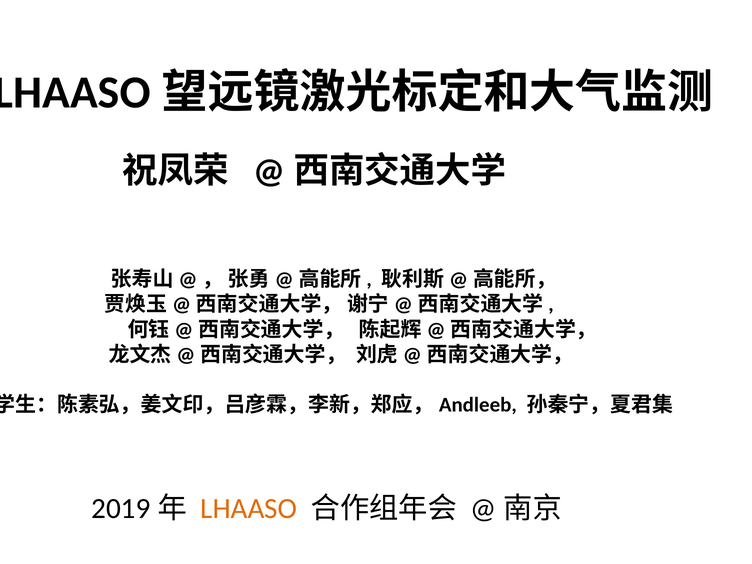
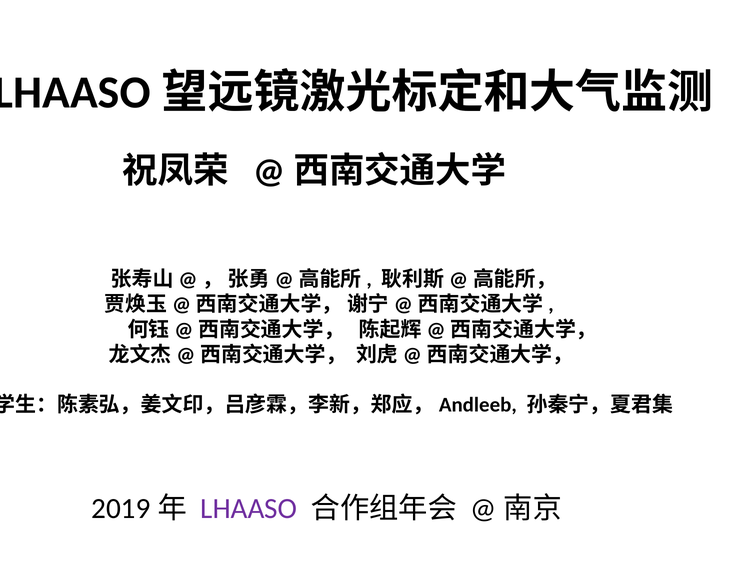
LHAASO colour: orange -> purple
